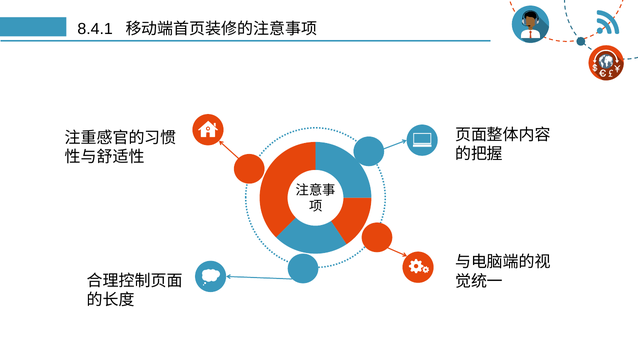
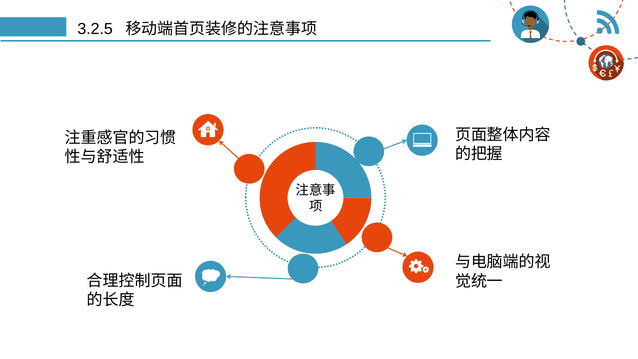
8.4.1: 8.4.1 -> 3.2.5
